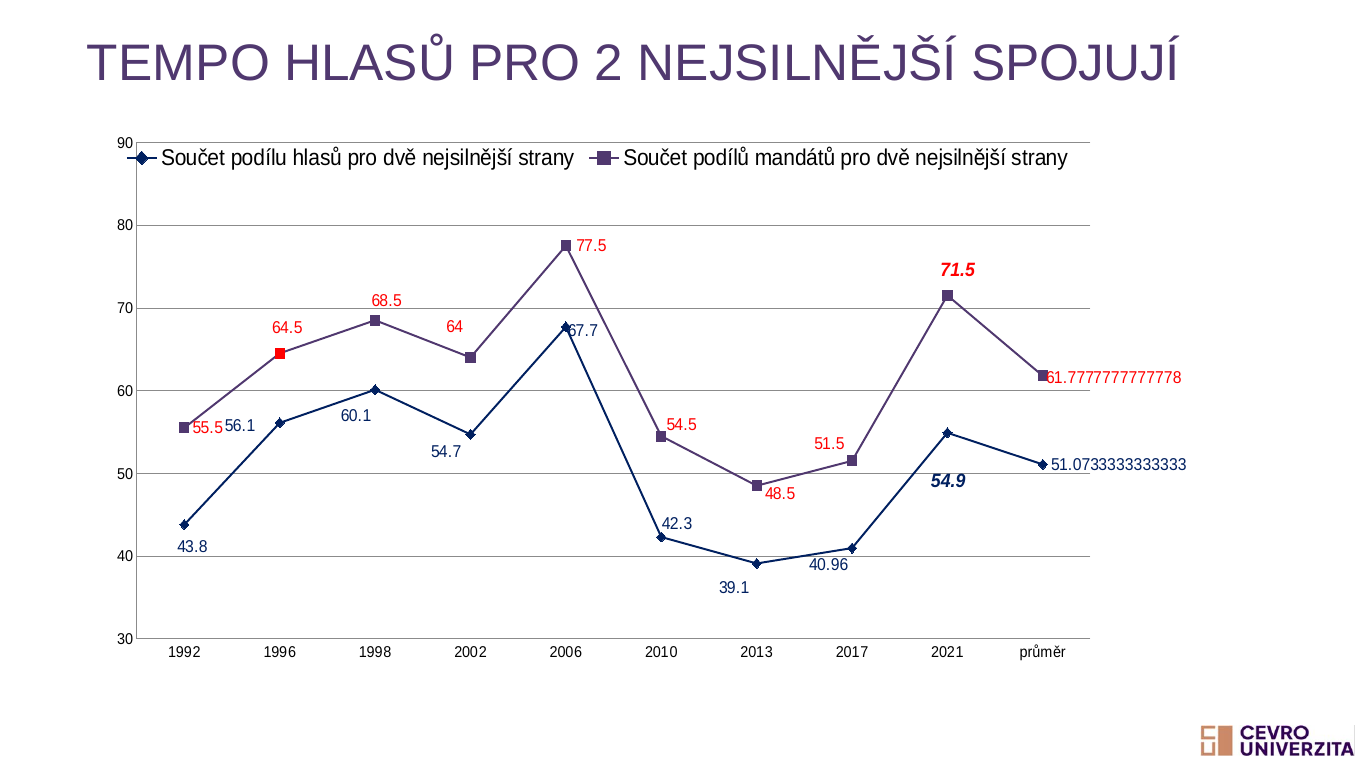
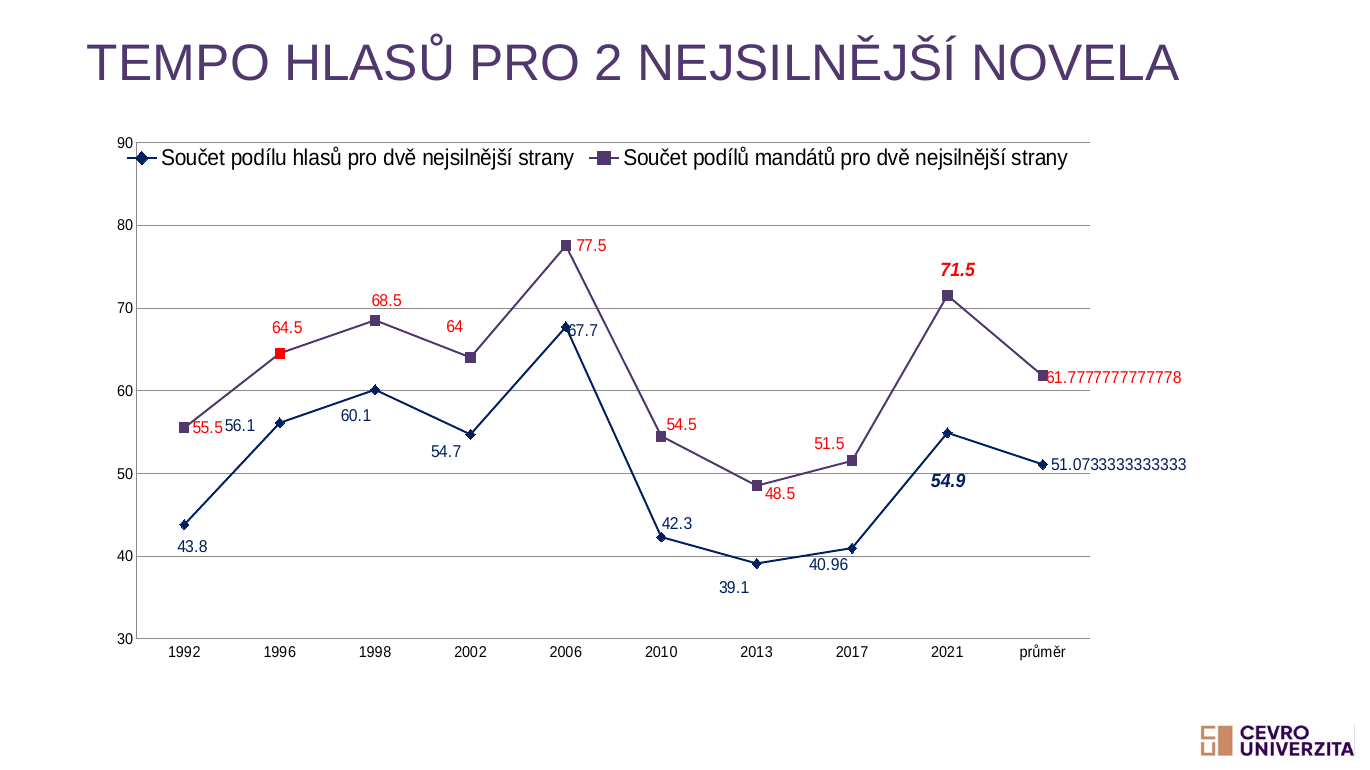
SPOJUJÍ: SPOJUJÍ -> NOVELA
